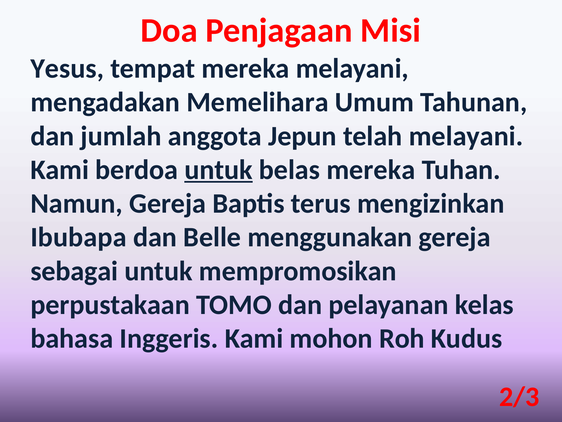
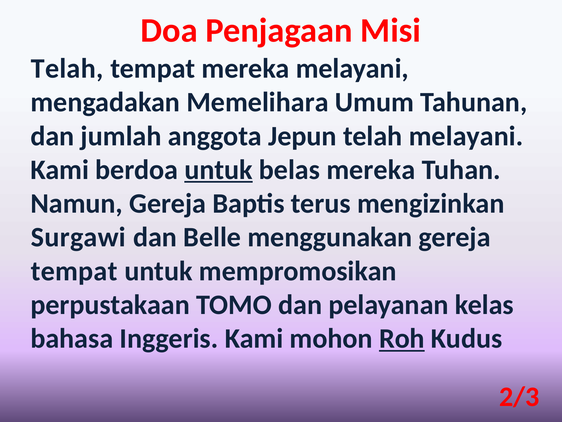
Yesus at (67, 68): Yesus -> Telah
Ibubapa: Ibubapa -> Surgawi
sebagai at (74, 271): sebagai -> tempat
Roh underline: none -> present
